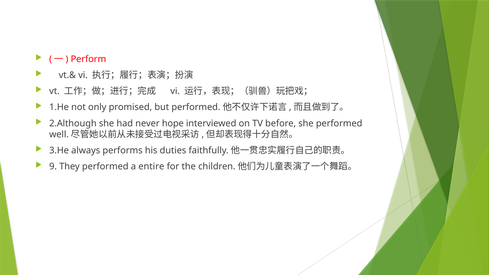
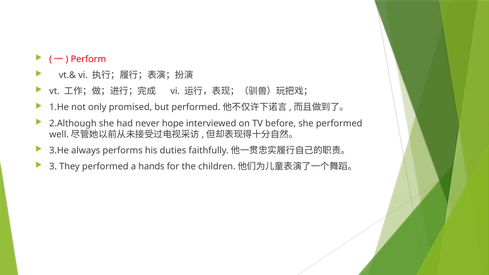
9: 9 -> 3
entire: entire -> hands
